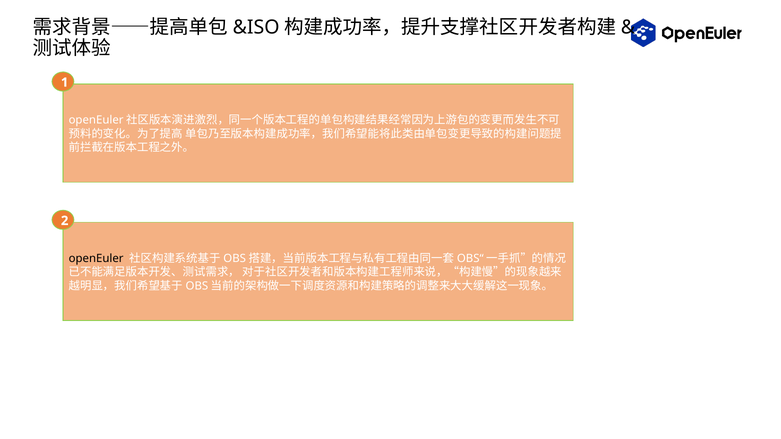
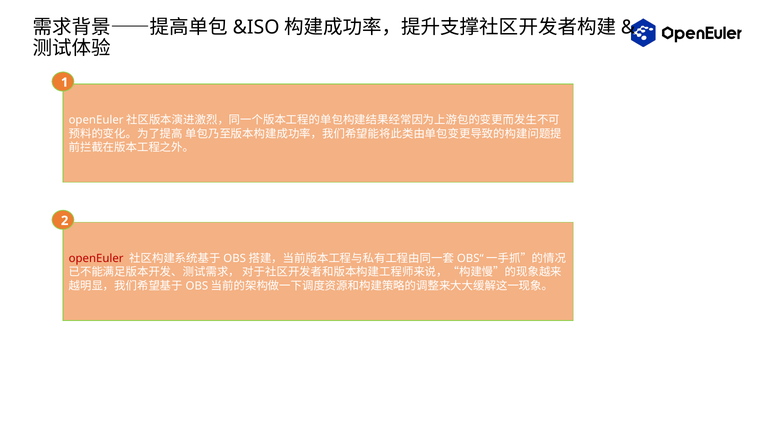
openEuler colour: black -> red
